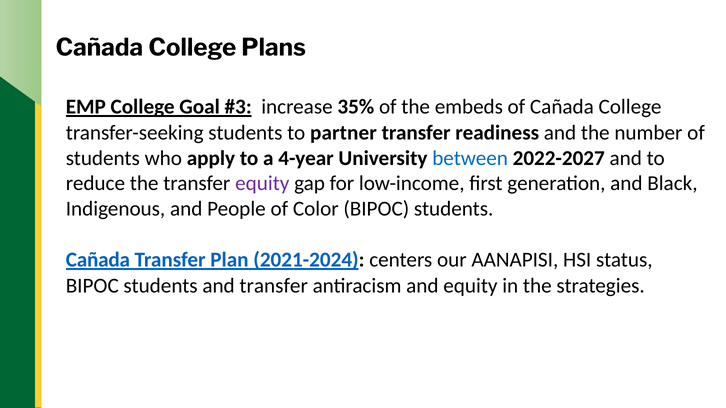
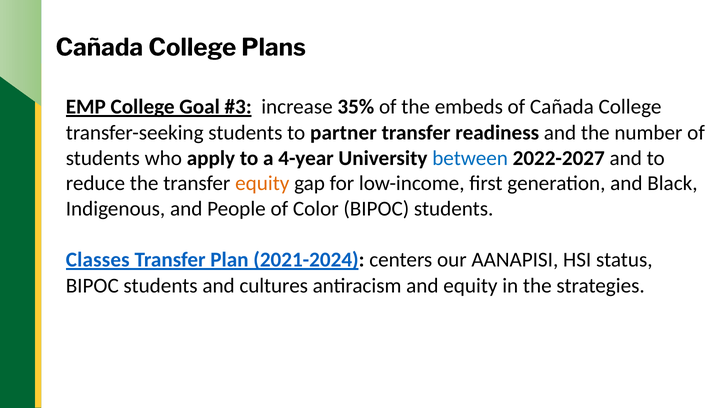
equity at (262, 184) colour: purple -> orange
Cañada at (98, 260): Cañada -> Classes
and transfer: transfer -> cultures
